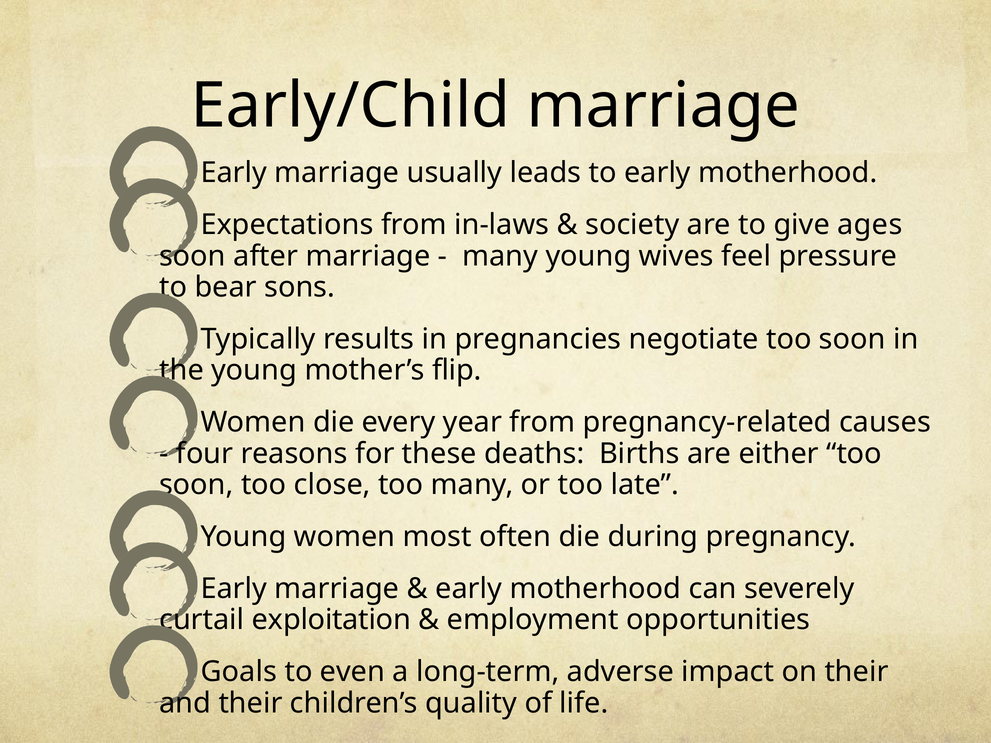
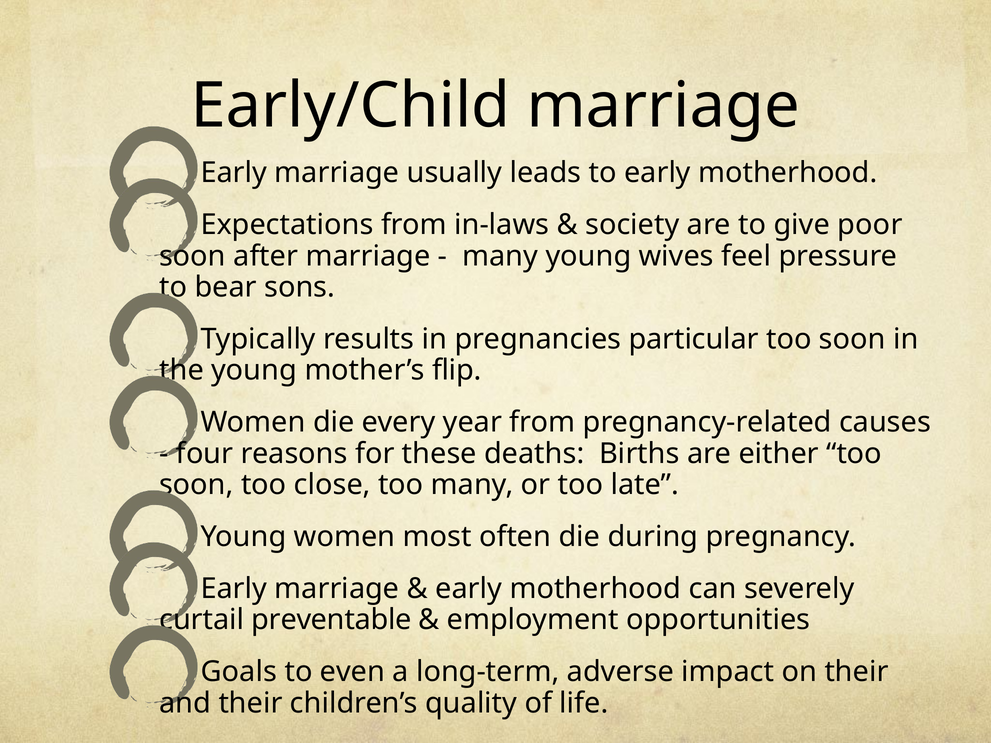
ages: ages -> poor
negotiate: negotiate -> particular
exploitation: exploitation -> preventable
